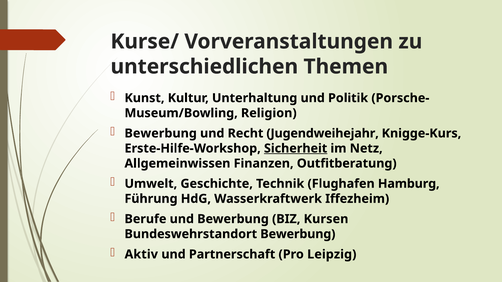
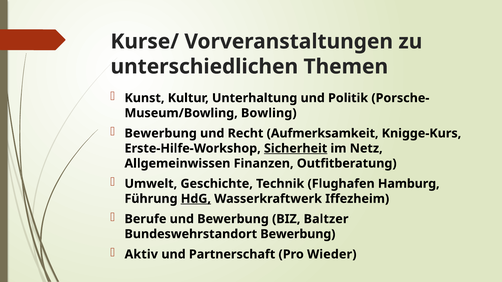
Religion: Religion -> Bowling
Jugendweihejahr: Jugendweihejahr -> Aufmerksamkeit
HdG underline: none -> present
Kursen: Kursen -> Baltzer
Leipzig: Leipzig -> Wieder
